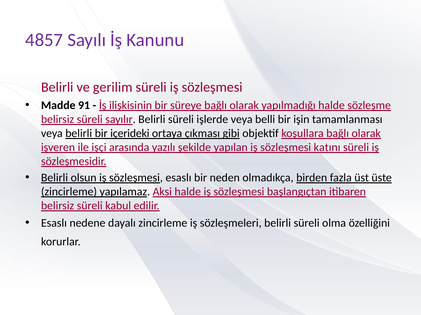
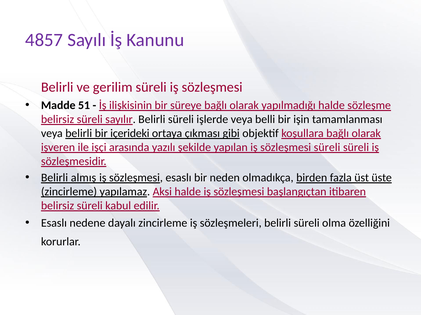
91: 91 -> 51
sözleşmesi katını: katını -> süreli
olsun: olsun -> almış
